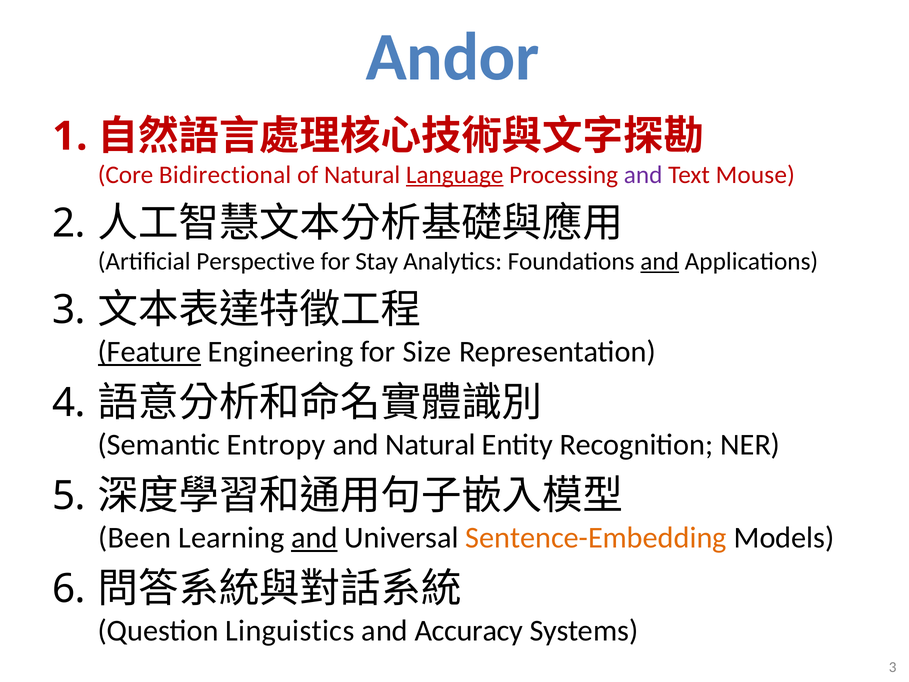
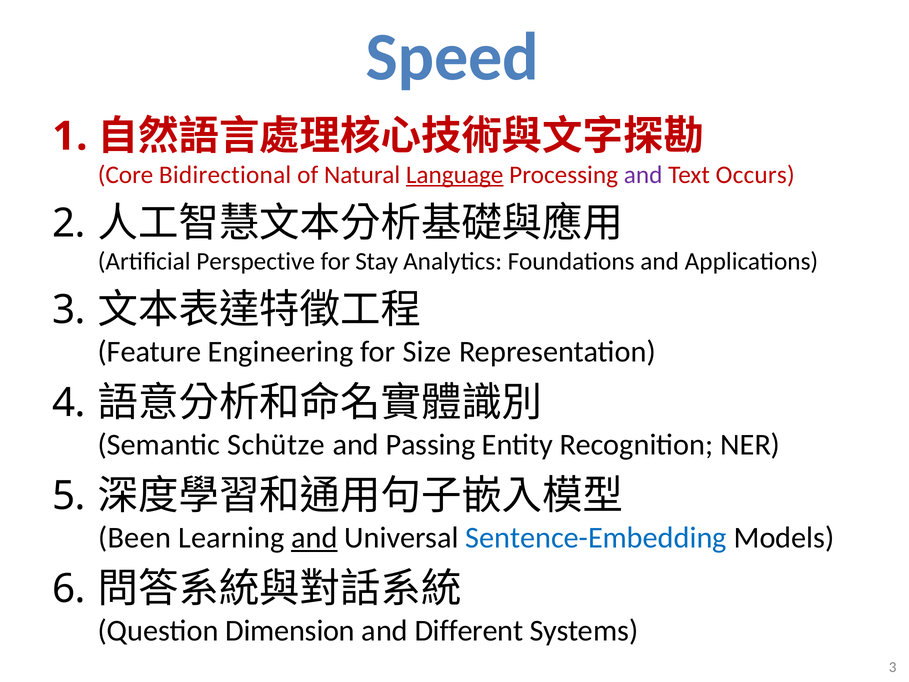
Andor: Andor -> Speed
Mouse: Mouse -> Occurs
and at (660, 261) underline: present -> none
Feature underline: present -> none
Entropy: Entropy -> Schütze
and Natural: Natural -> Passing
Sentence-Embedding colour: orange -> blue
Linguistics: Linguistics -> Dimension
Accuracy: Accuracy -> Different
